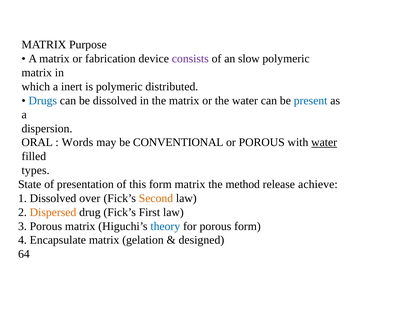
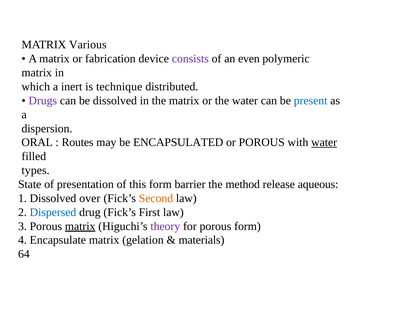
Purpose: Purpose -> Various
slow: slow -> even
is polymeric: polymeric -> technique
Drugs colour: blue -> purple
Words: Words -> Routes
CONVENTIONAL: CONVENTIONAL -> ENCAPSULATED
form matrix: matrix -> barrier
achieve: achieve -> aqueous
Dispersed colour: orange -> blue
matrix at (80, 226) underline: none -> present
theory colour: blue -> purple
designed: designed -> materials
